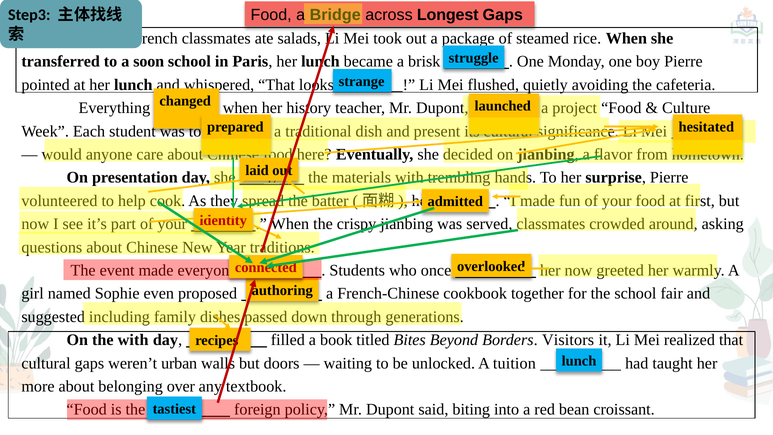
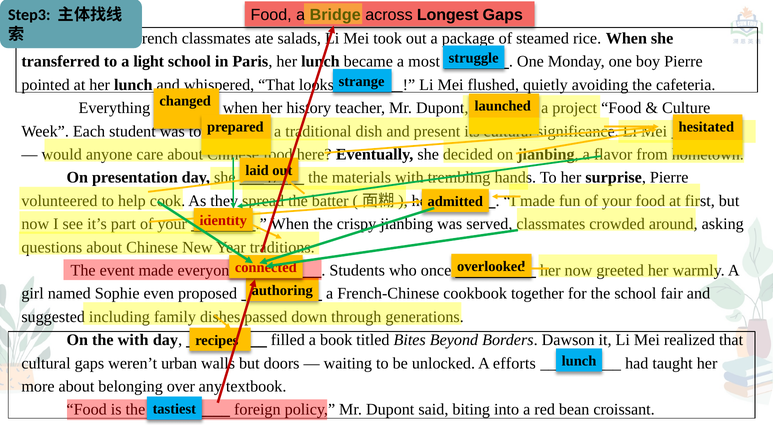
soon: soon -> light
brisk: brisk -> most
Visitors: Visitors -> Dawson
tuition: tuition -> efforts
